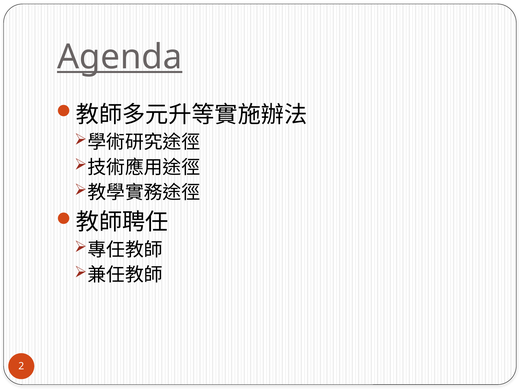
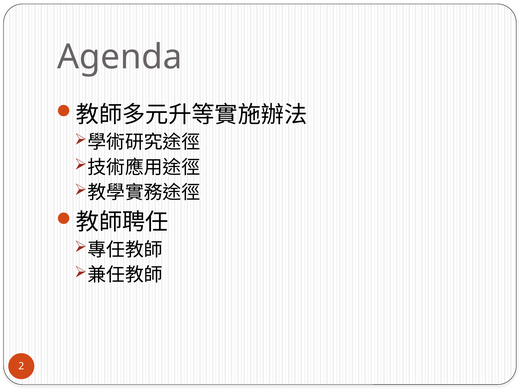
Agenda underline: present -> none
